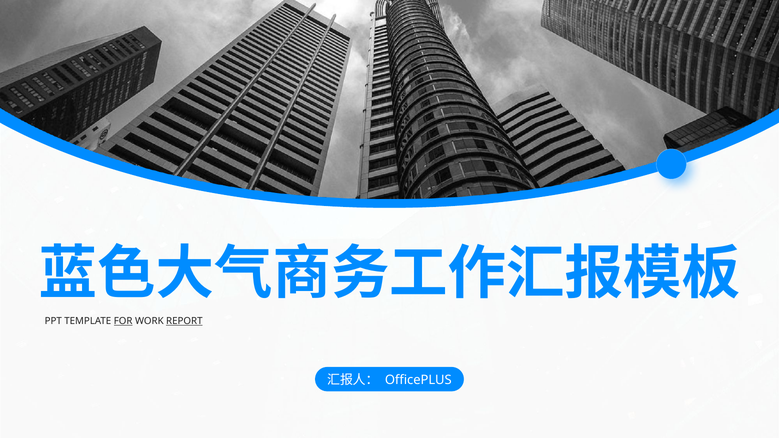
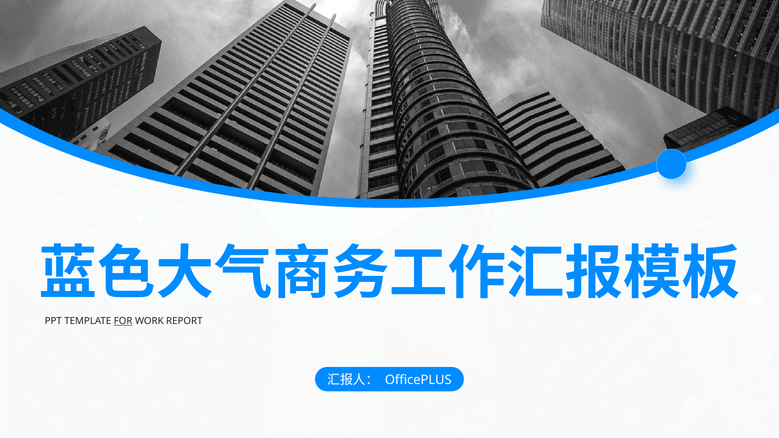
REPORT underline: present -> none
